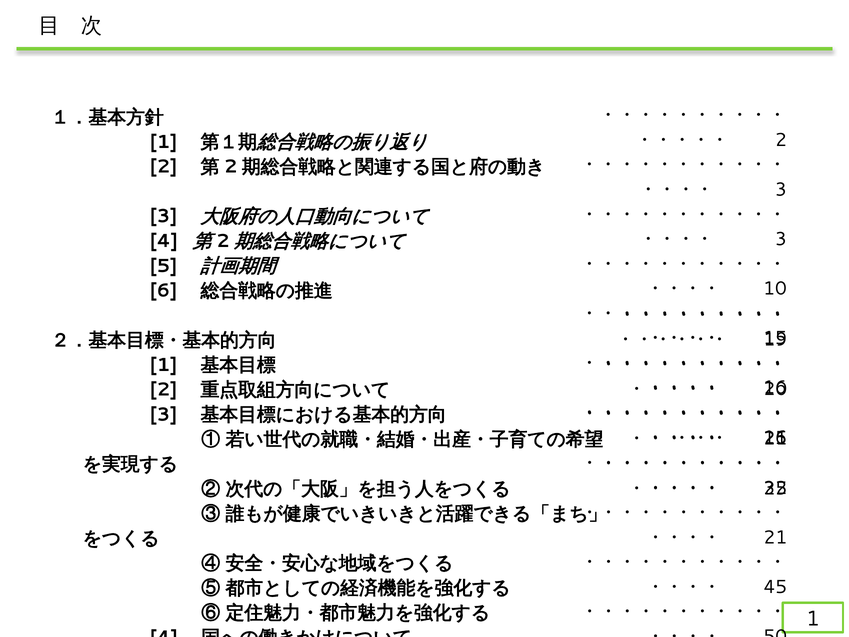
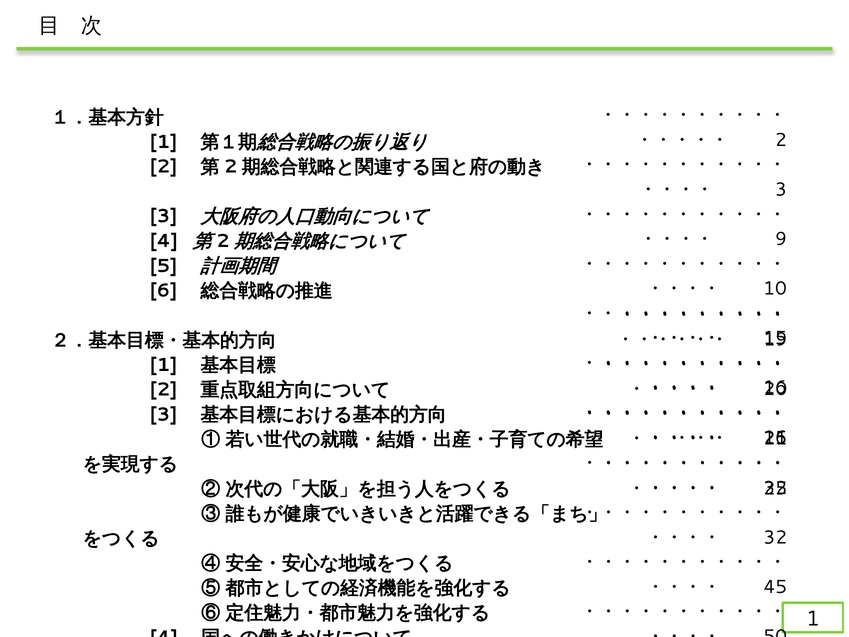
3 at (781, 239): 3 -> 9
21 at (775, 537): 21 -> 32
